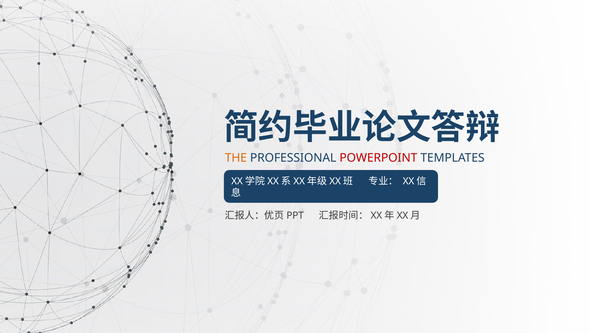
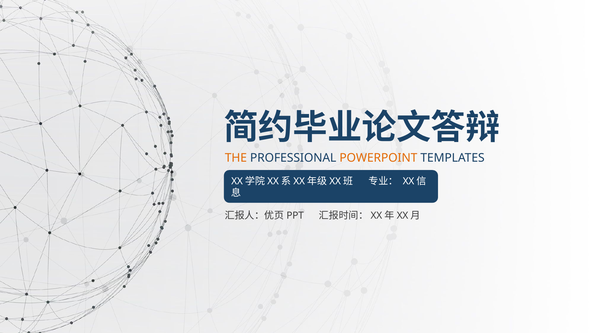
POWERPOINT colour: red -> orange
